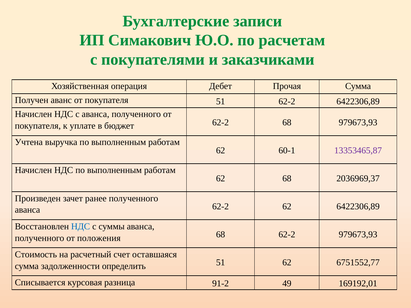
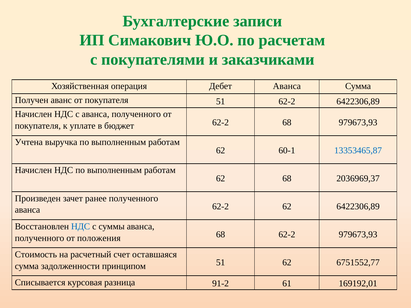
Дебет Прочая: Прочая -> Аванса
13353465,87 colour: purple -> blue
определить: определить -> принципом
49: 49 -> 61
